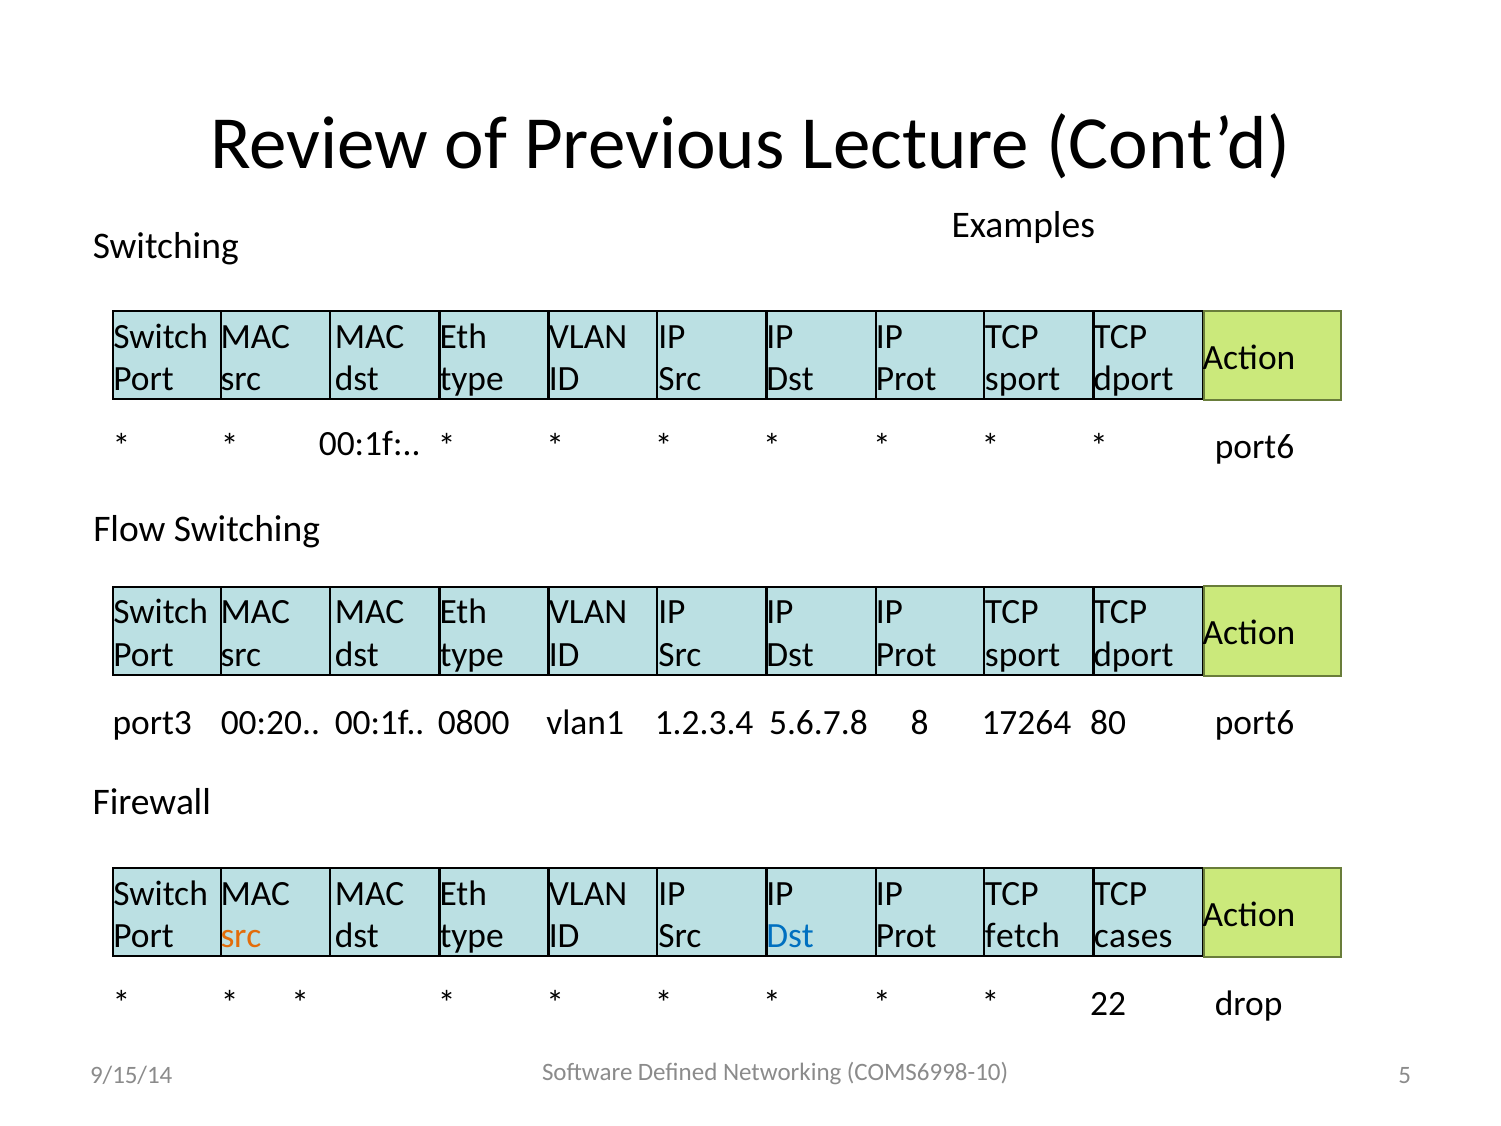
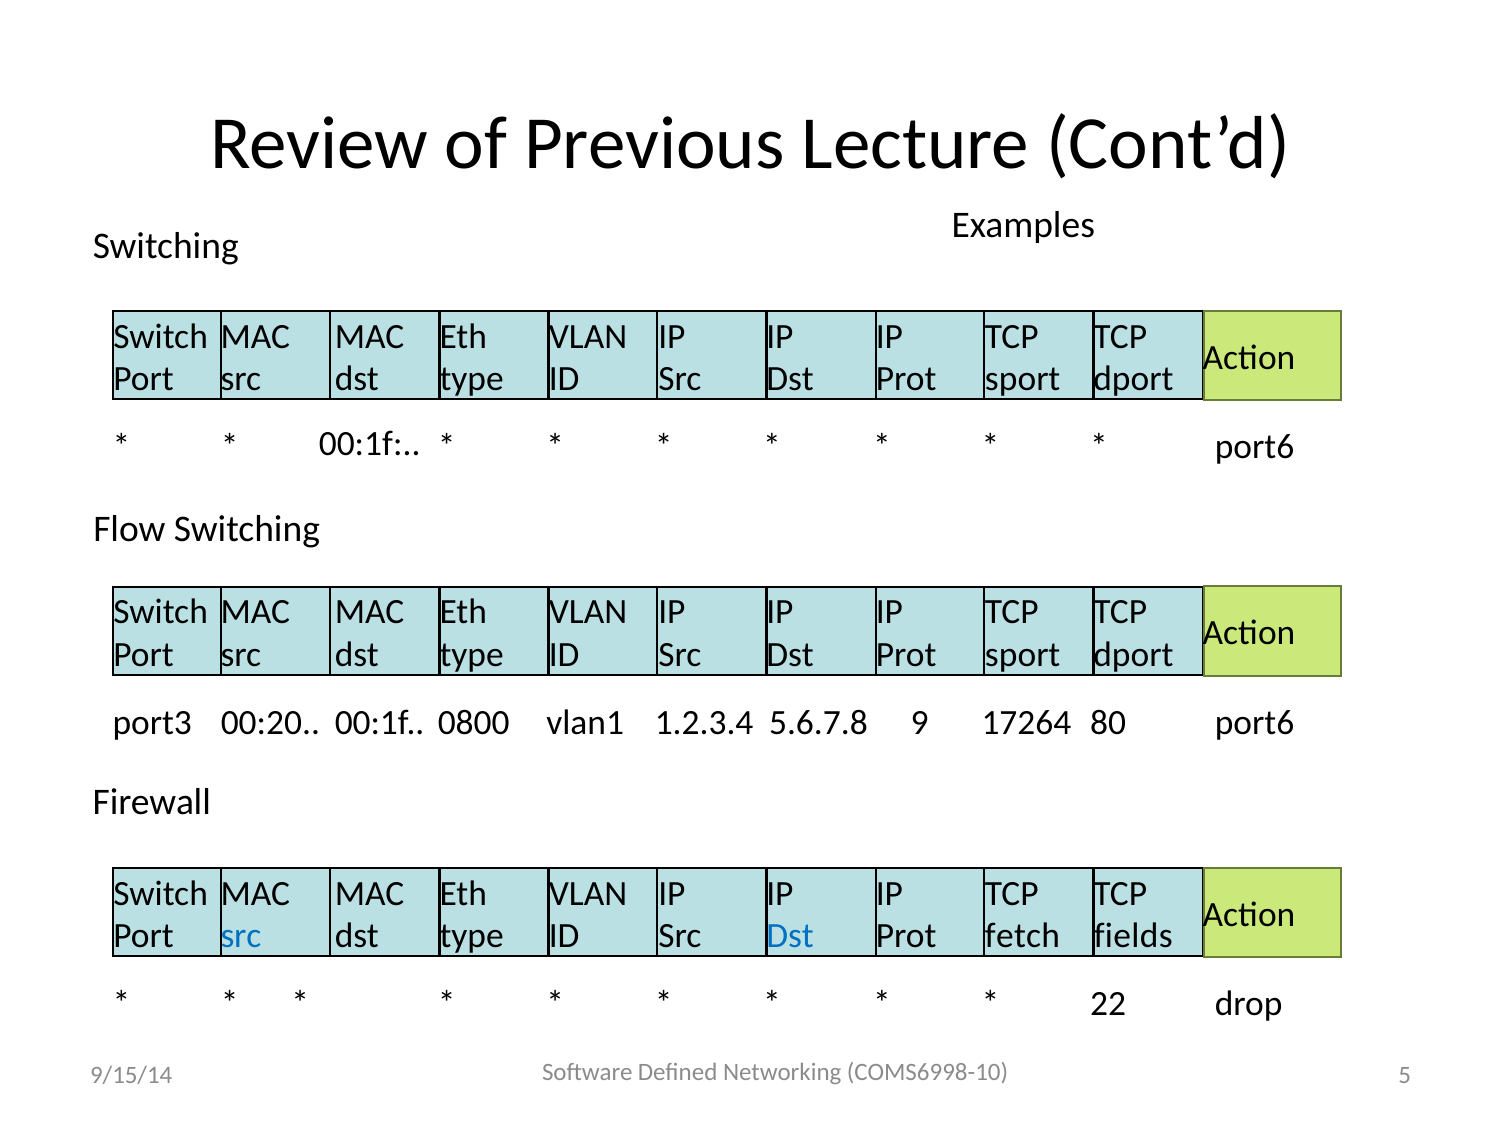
8: 8 -> 9
src at (241, 936) colour: orange -> blue
cases: cases -> fields
